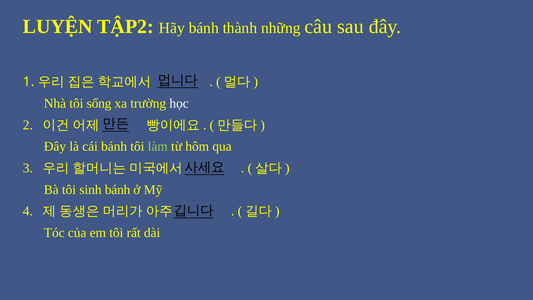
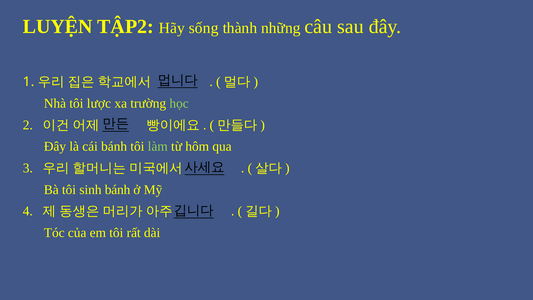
Hãy bánh: bánh -> sống
sống: sống -> lược
học colour: white -> light green
